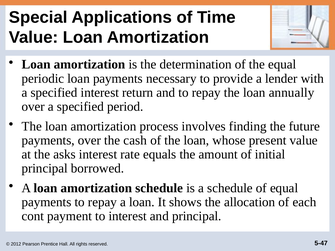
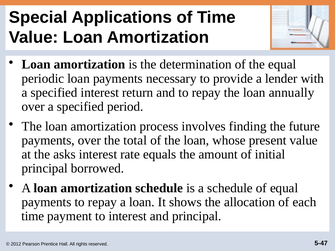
cash: cash -> total
cont at (33, 216): cont -> time
